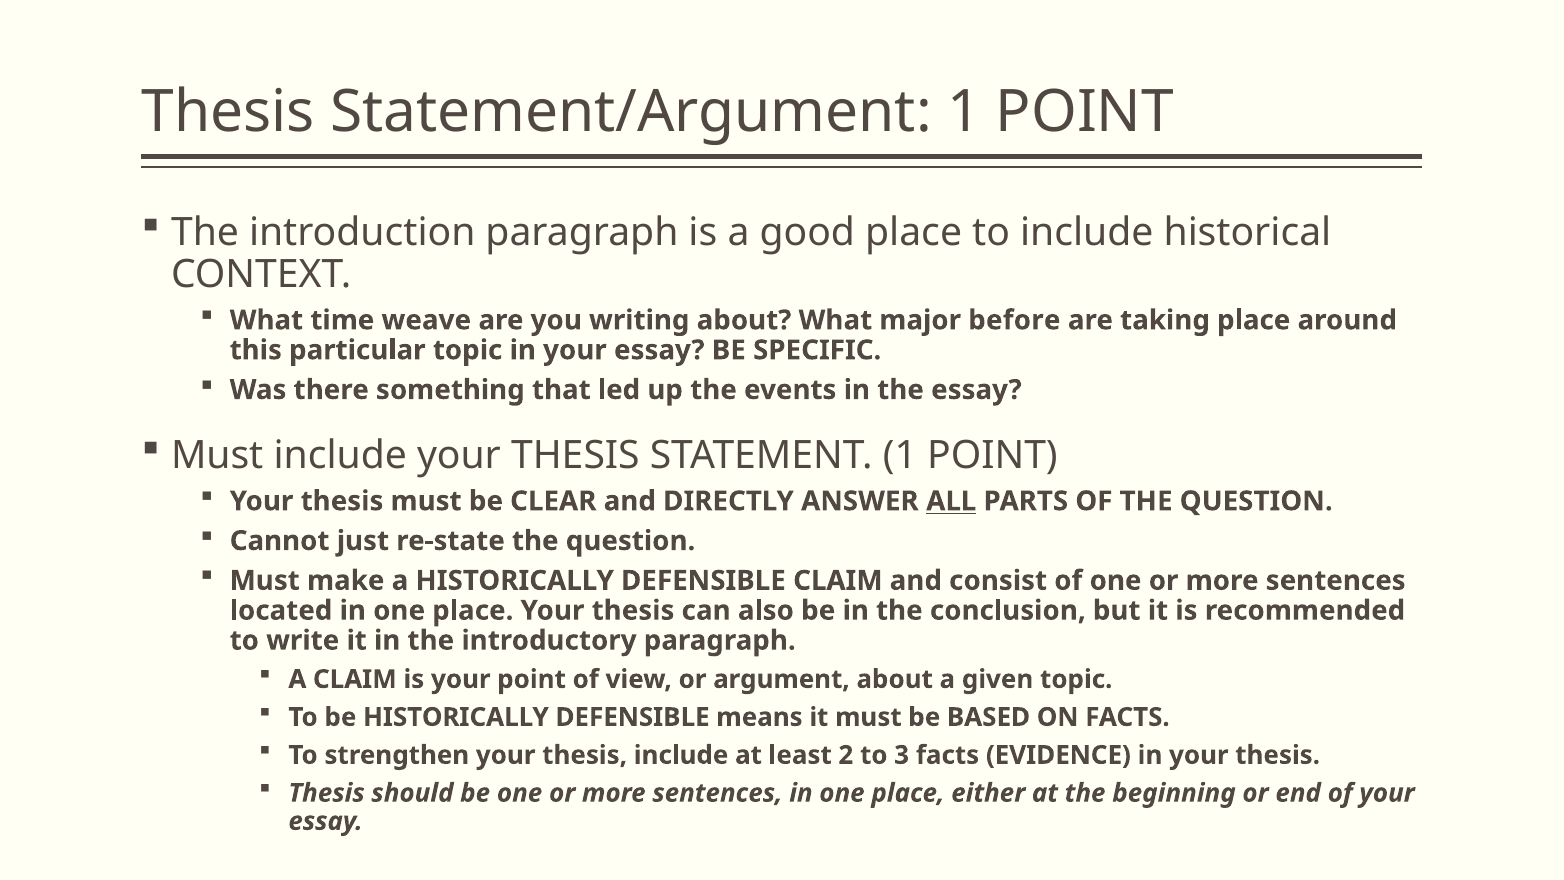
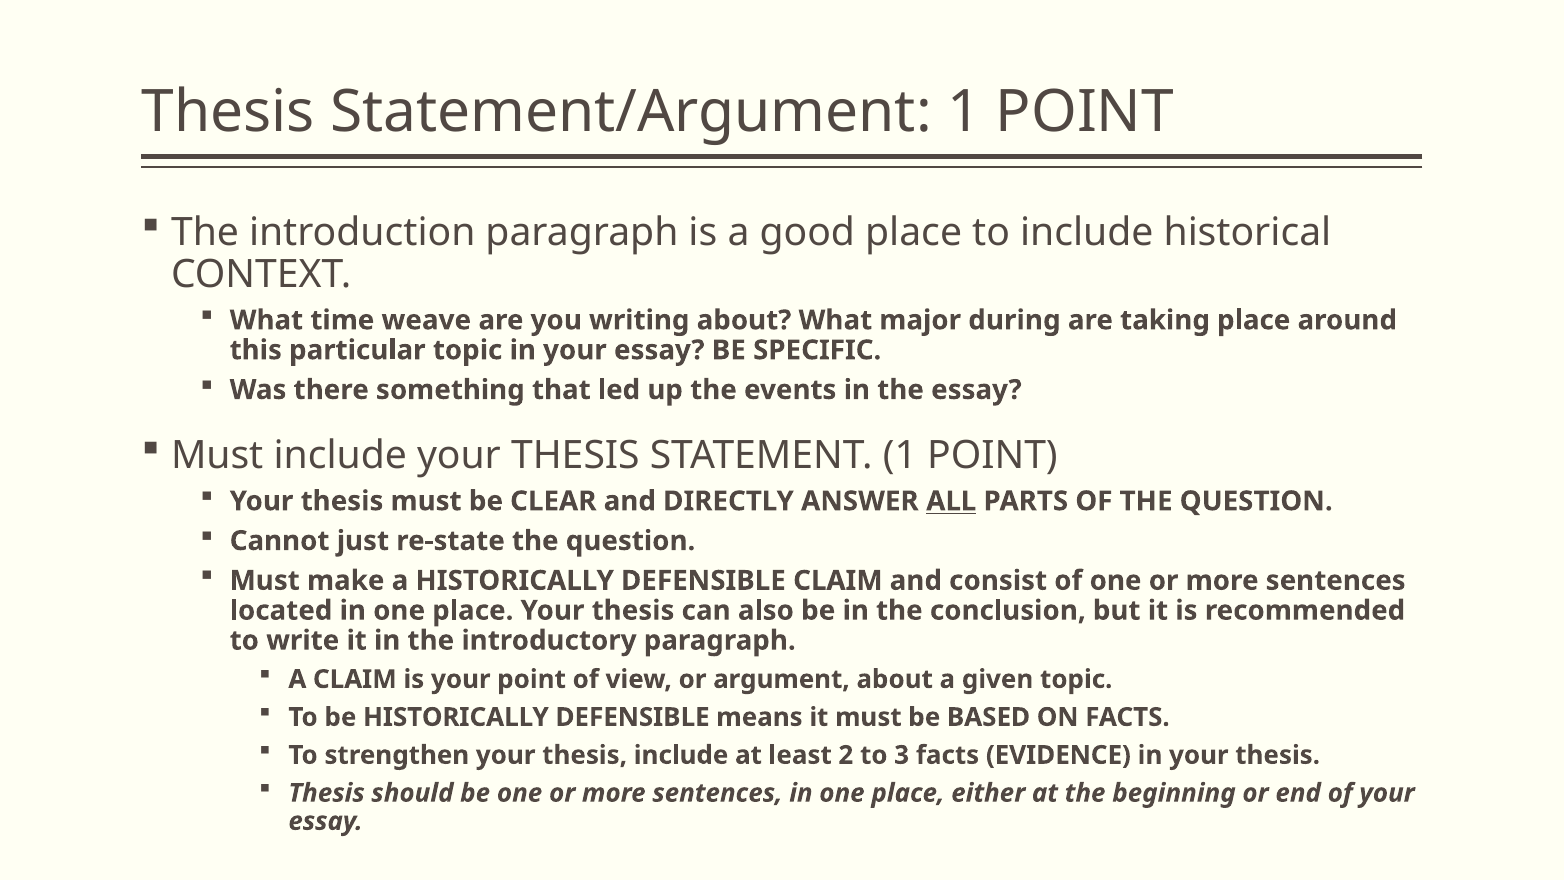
before: before -> during
